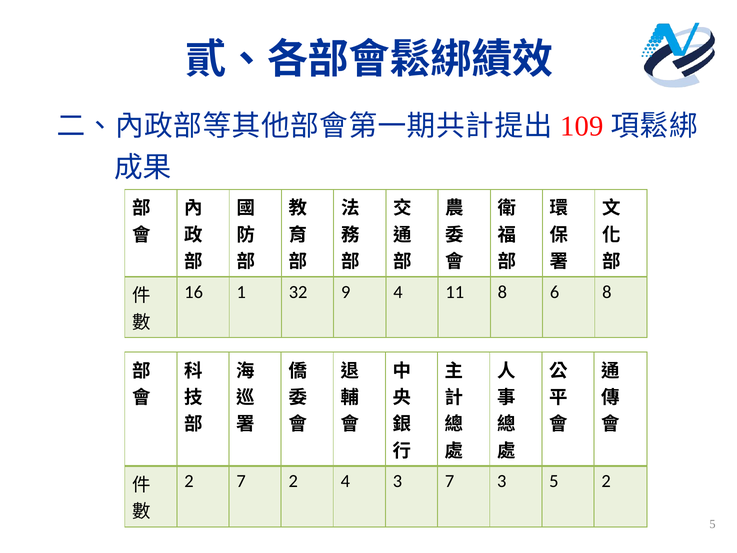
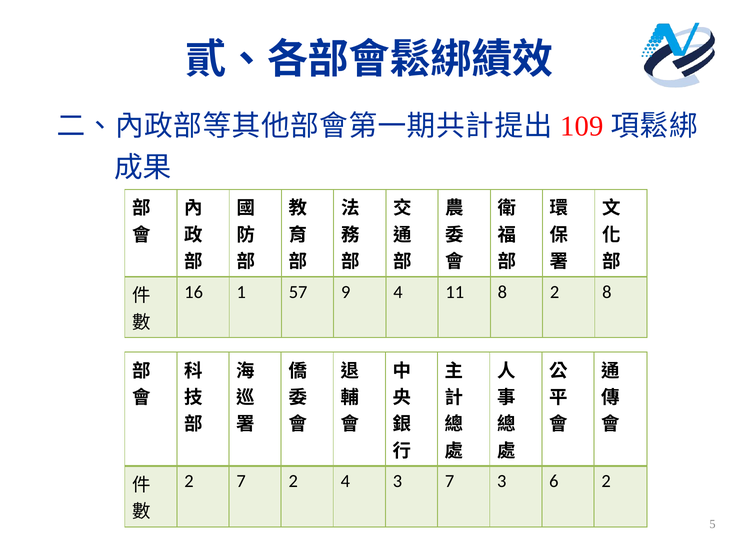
32: 32 -> 57
8 6: 6 -> 2
3 5: 5 -> 6
